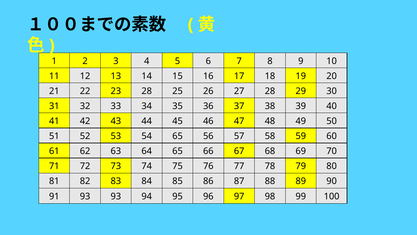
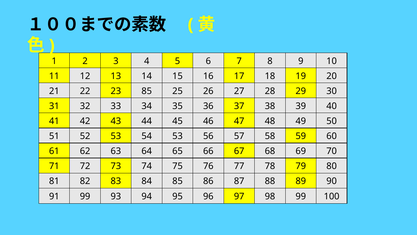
23 28: 28 -> 85
54 65: 65 -> 53
91 93: 93 -> 99
